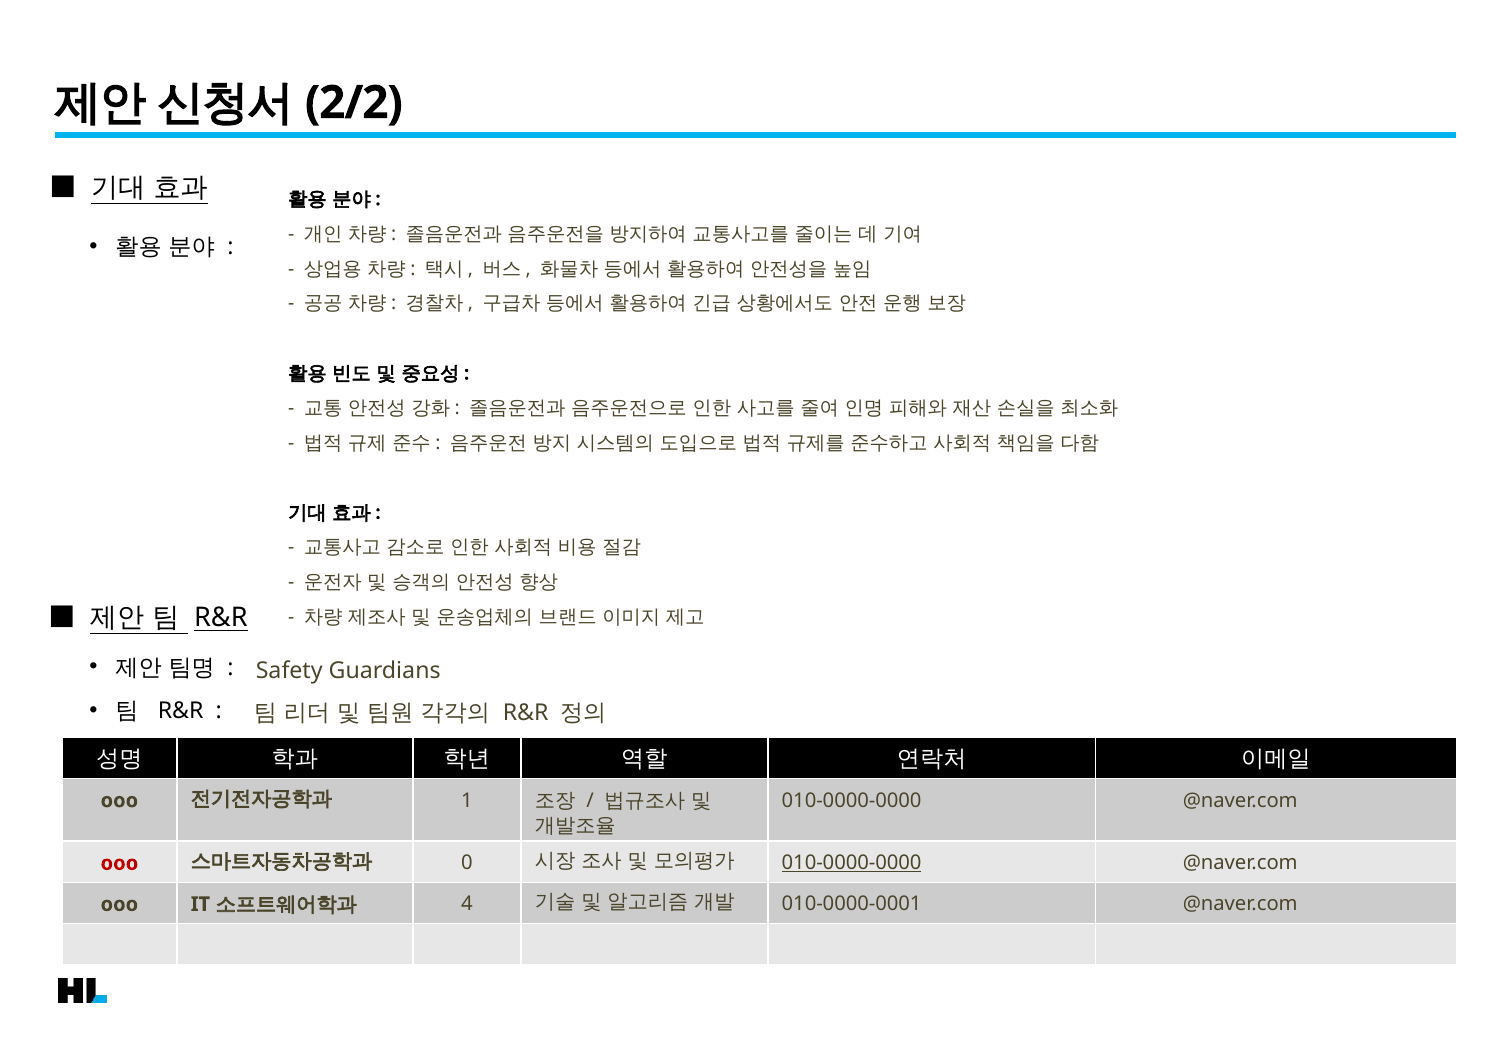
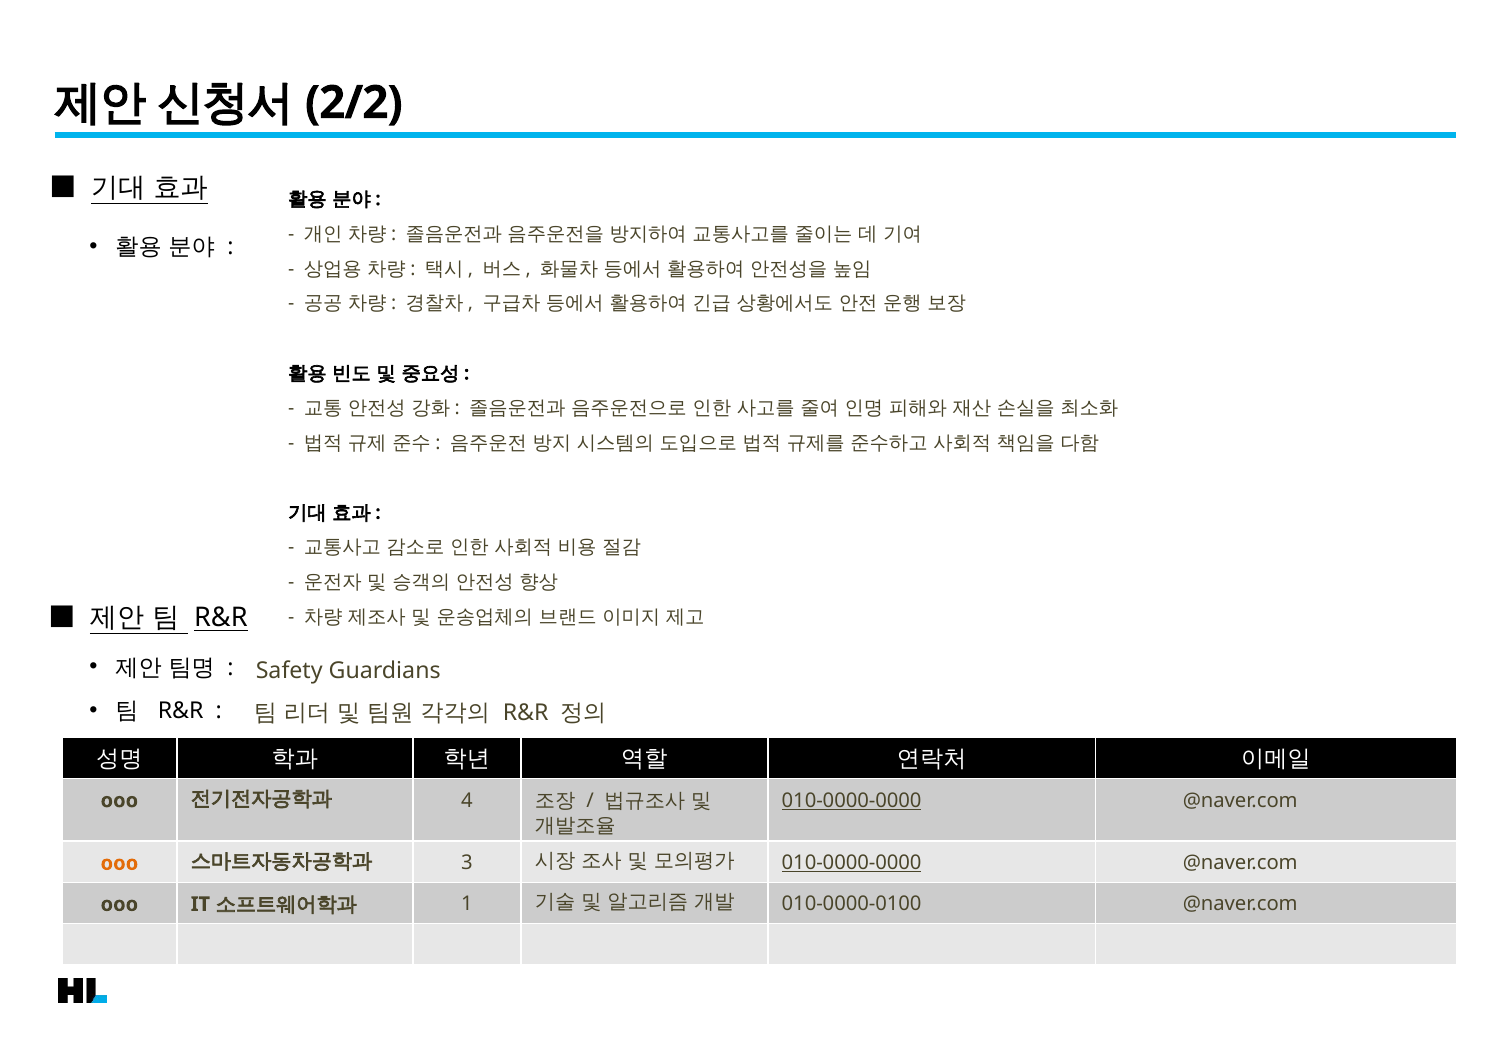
010-0000-0000 at (852, 800) underline: none -> present
1: 1 -> 4
ooo at (119, 863) colour: red -> orange
0: 0 -> 3
4: 4 -> 1
010-0000-0001: 010-0000-0001 -> 010-0000-0100
